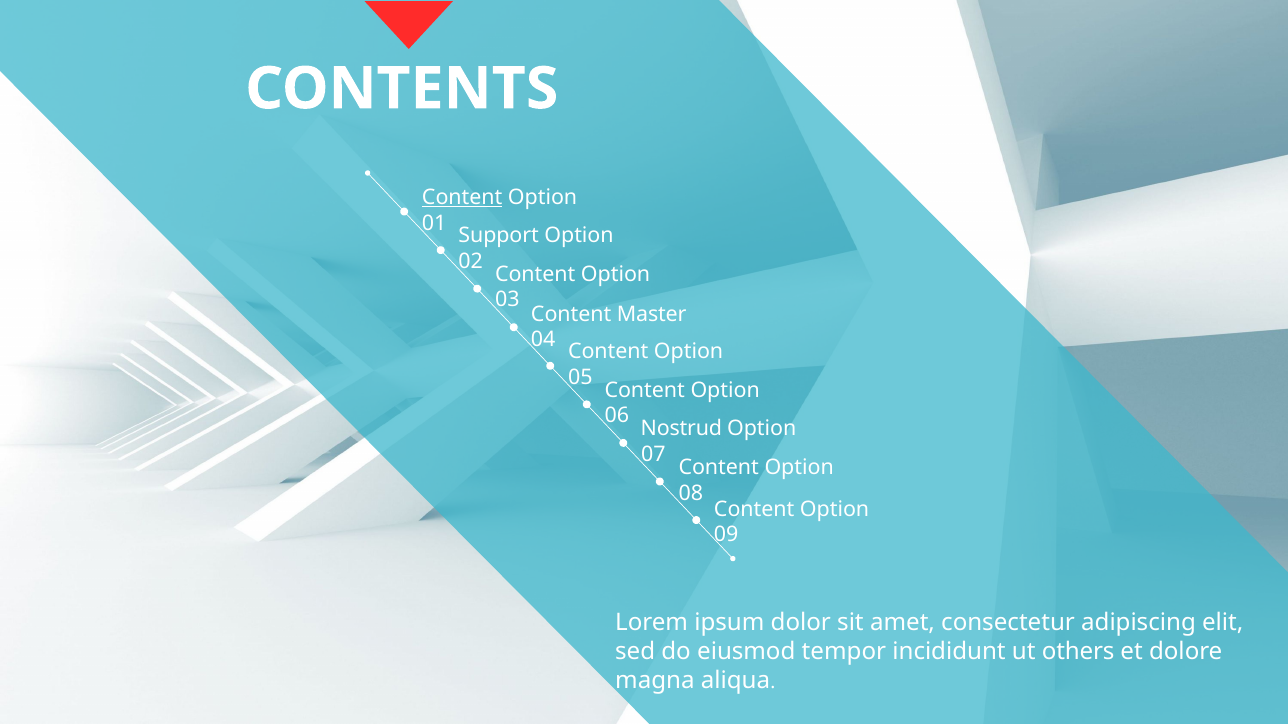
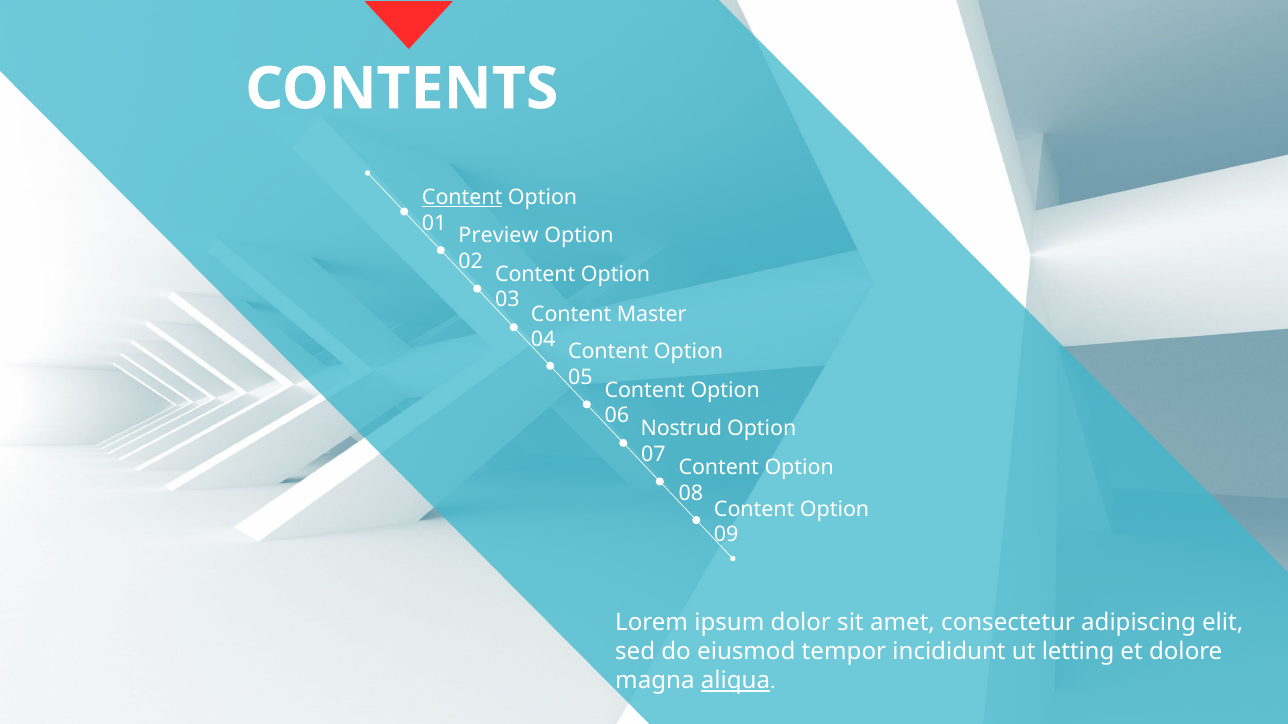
Support: Support -> Preview
others: others -> letting
aliqua underline: none -> present
